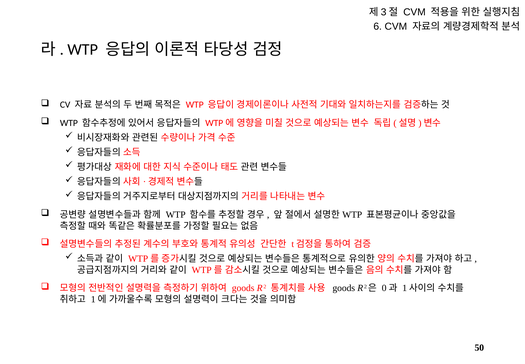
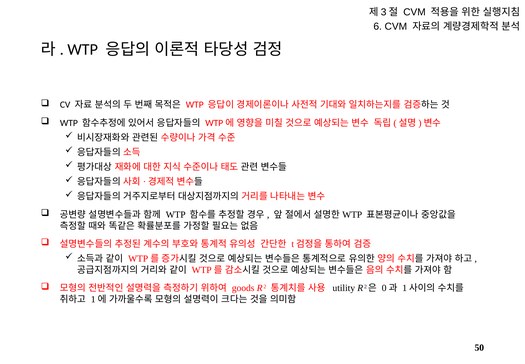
goods at (344, 288): goods -> utility
